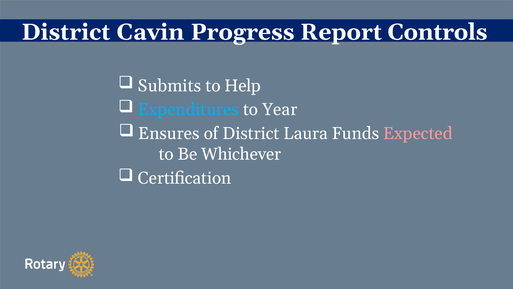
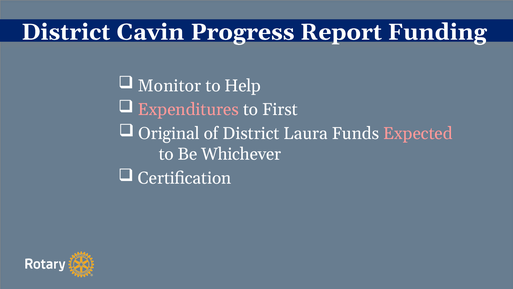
Controls: Controls -> Funding
Submits: Submits -> Monitor
Expenditures colour: light blue -> pink
Year: Year -> First
Ensures: Ensures -> Original
